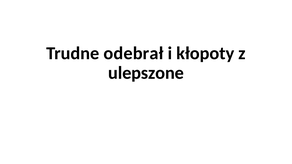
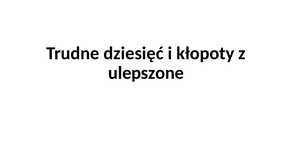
odebrał: odebrał -> dziesięć
